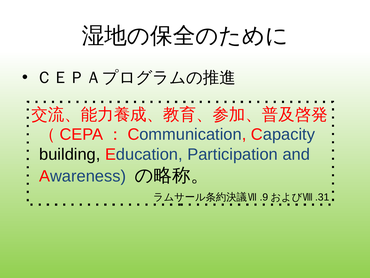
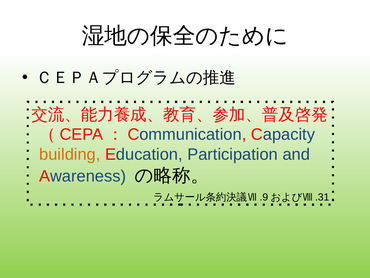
building colour: black -> orange
